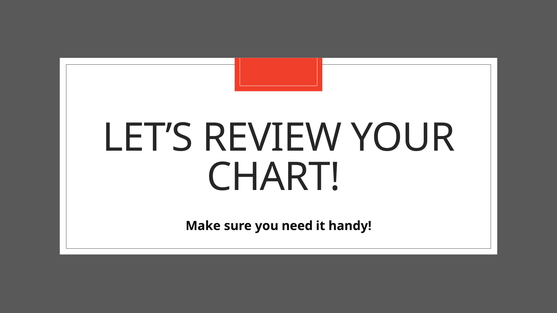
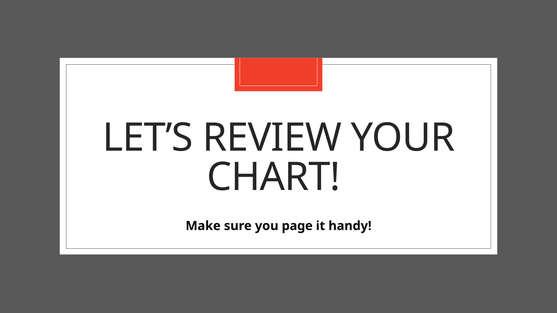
need: need -> page
